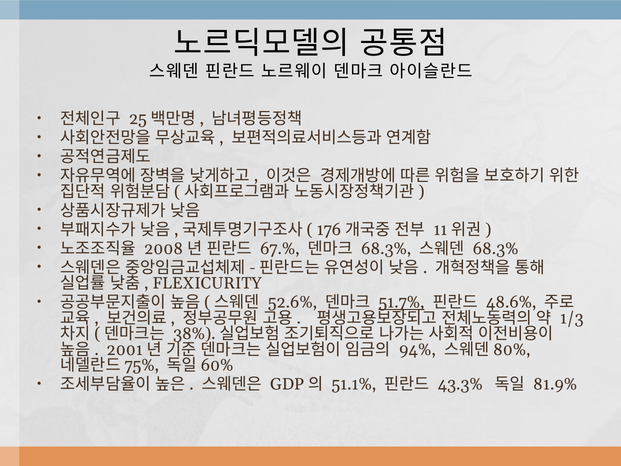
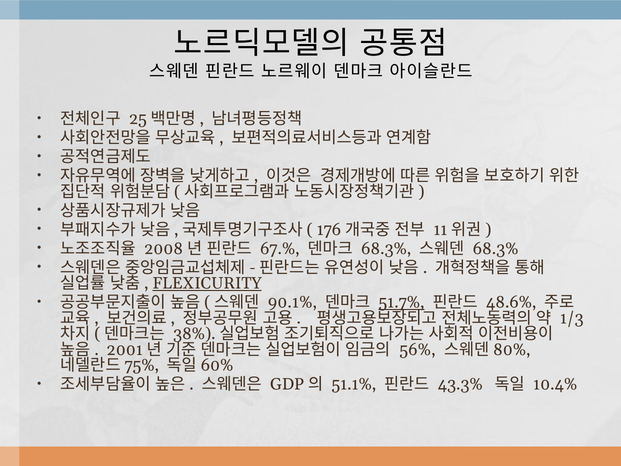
FLEXICURITY underline: none -> present
52.6%: 52.6% -> 90.1%
94%: 94% -> 56%
81.9%: 81.9% -> 10.4%
